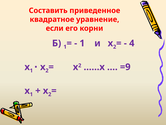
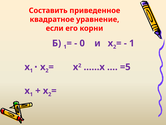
1 at (82, 43): 1 -> 0
4 at (132, 43): 4 -> 1
=9: =9 -> =5
